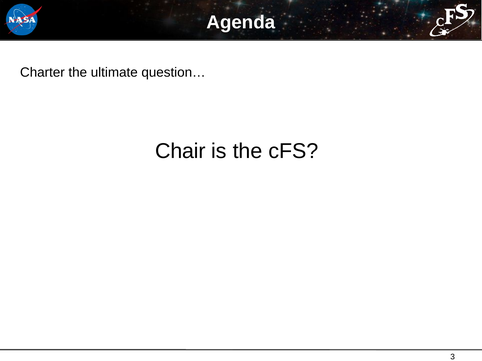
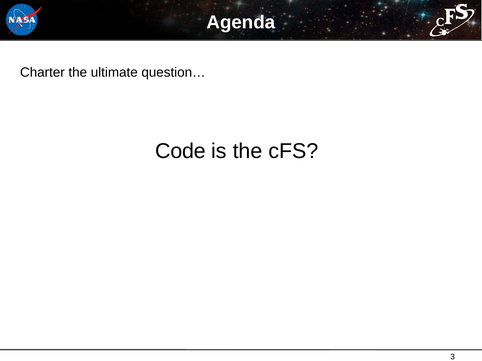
Chair: Chair -> Code
